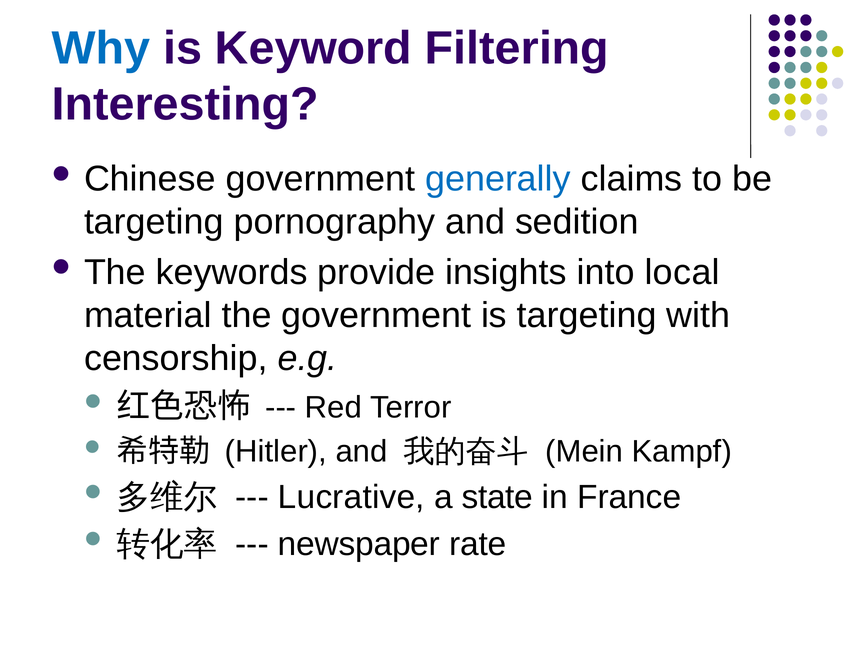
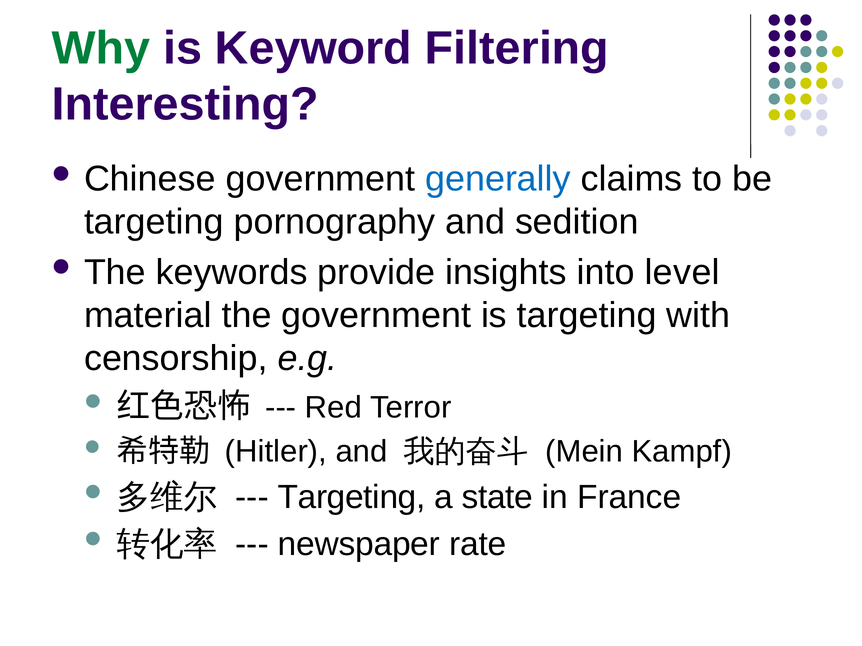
Why colour: blue -> green
local: local -> level
Lucrative at (351, 498): Lucrative -> Targeting
